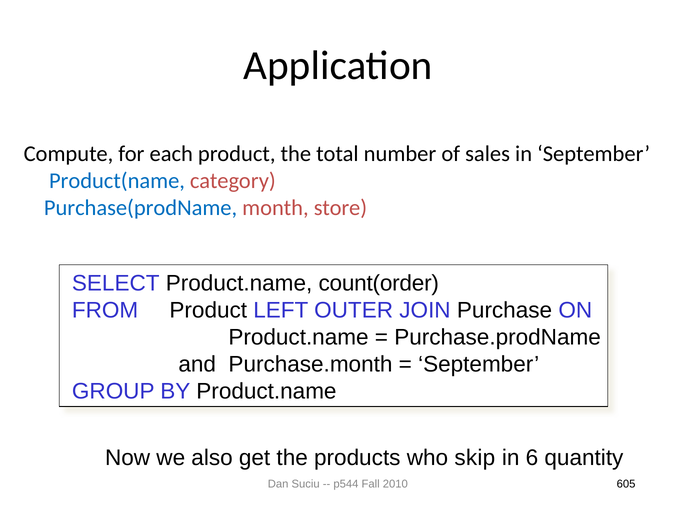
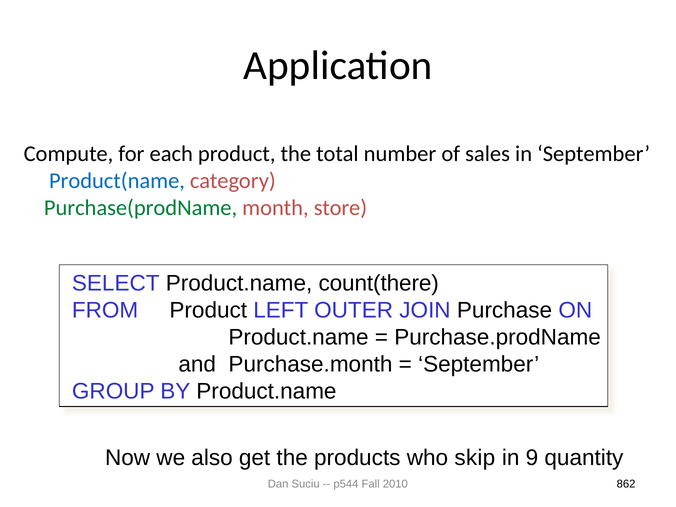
Purchase(prodName colour: blue -> green
count(order: count(order -> count(there
6: 6 -> 9
605: 605 -> 862
